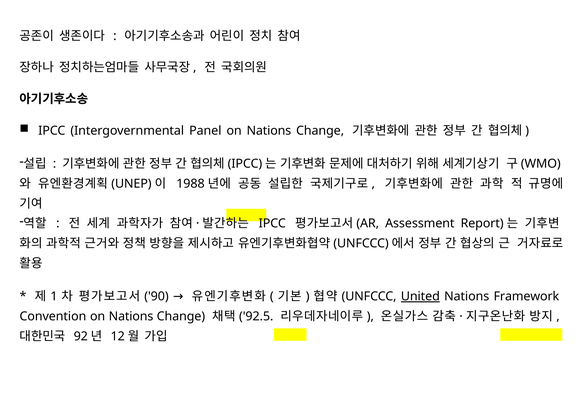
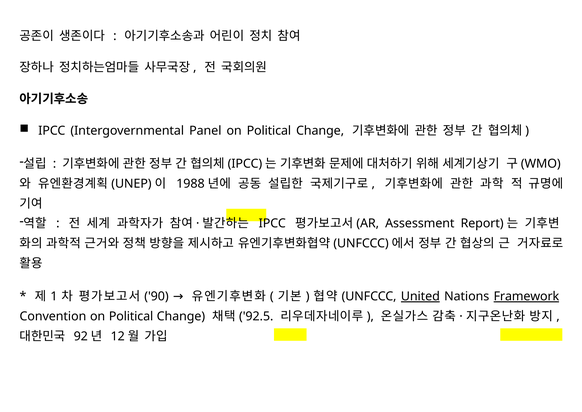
Panel on Nations: Nations -> Political
Framework underline: none -> present
Convention on Nations: Nations -> Political
